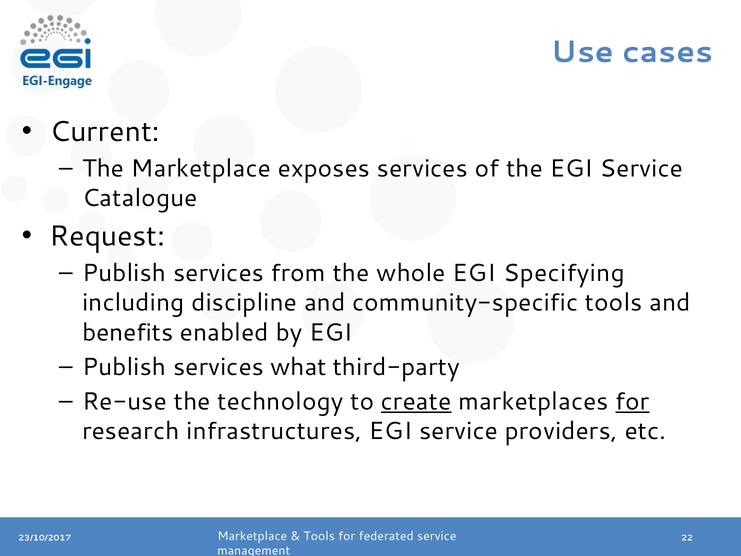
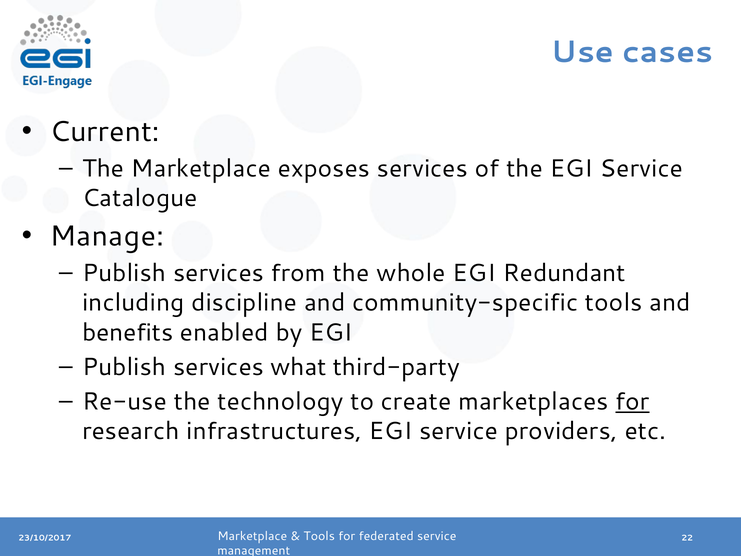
Request: Request -> Manage
Specifying: Specifying -> Redundant
create underline: present -> none
